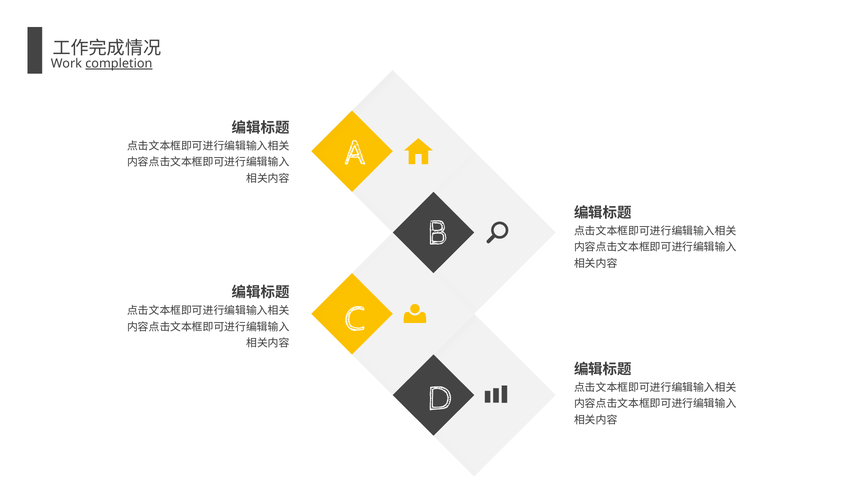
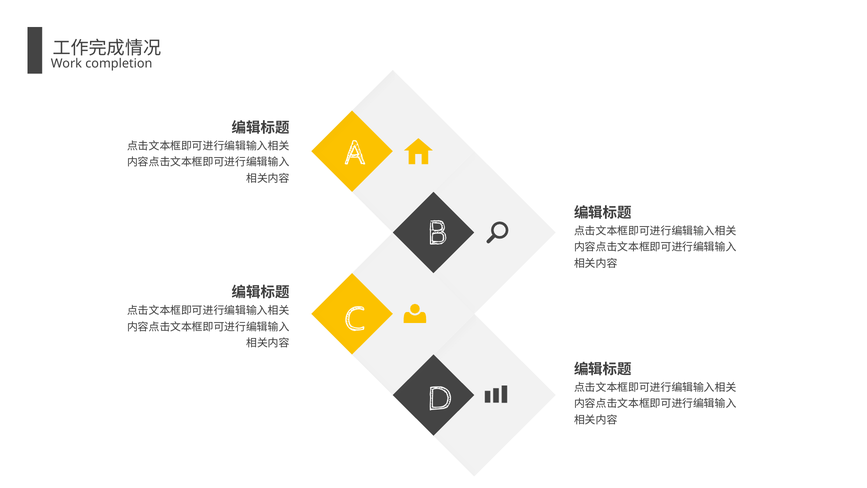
completion underline: present -> none
